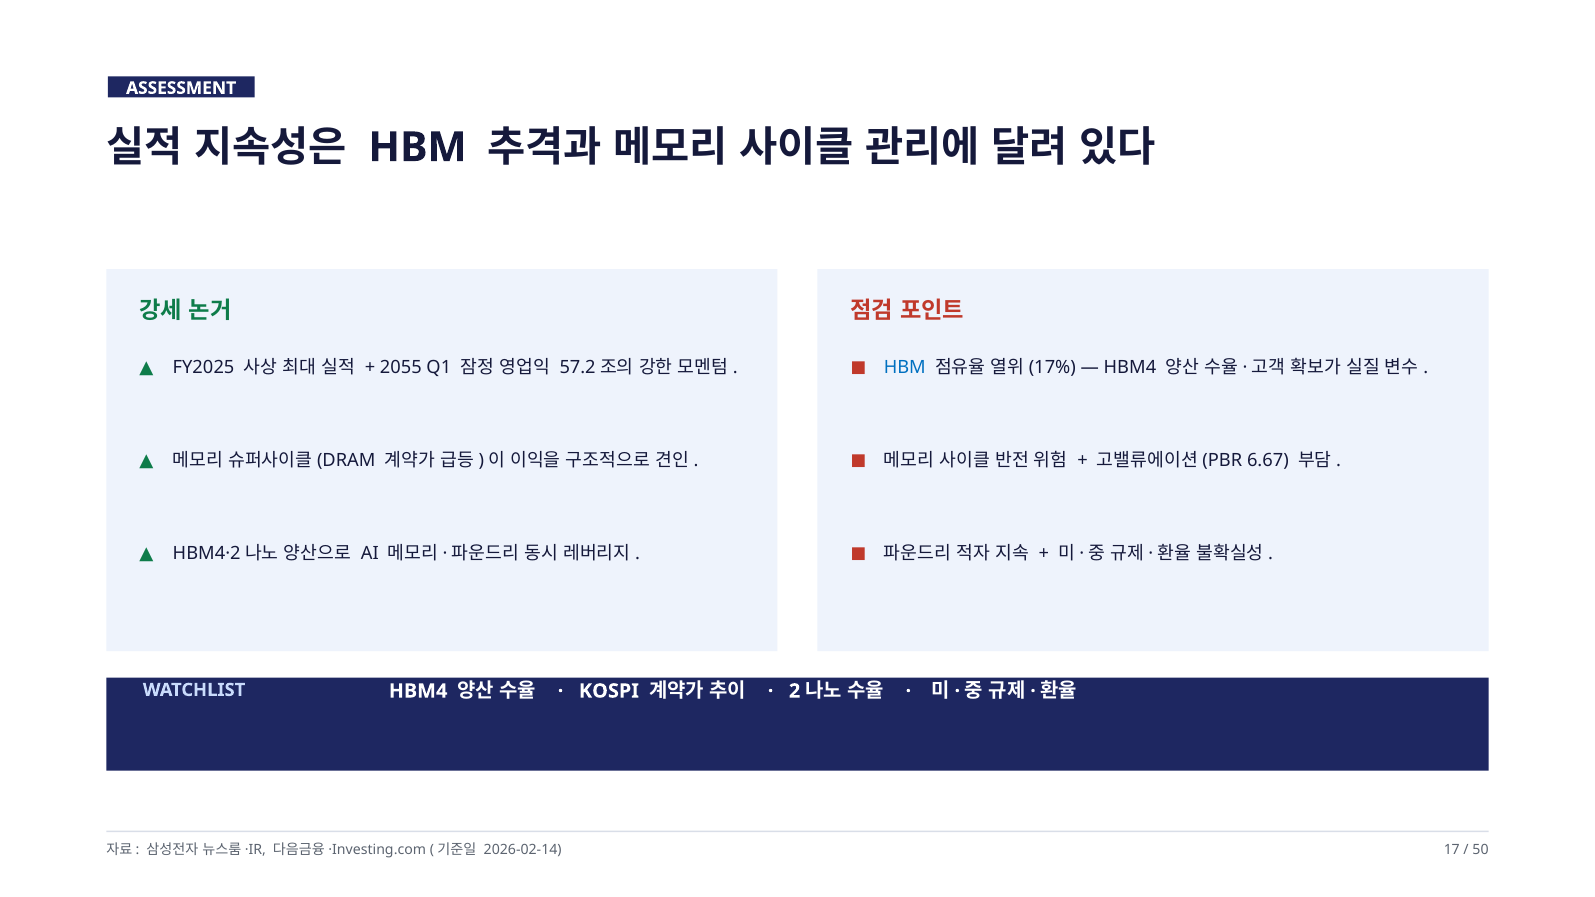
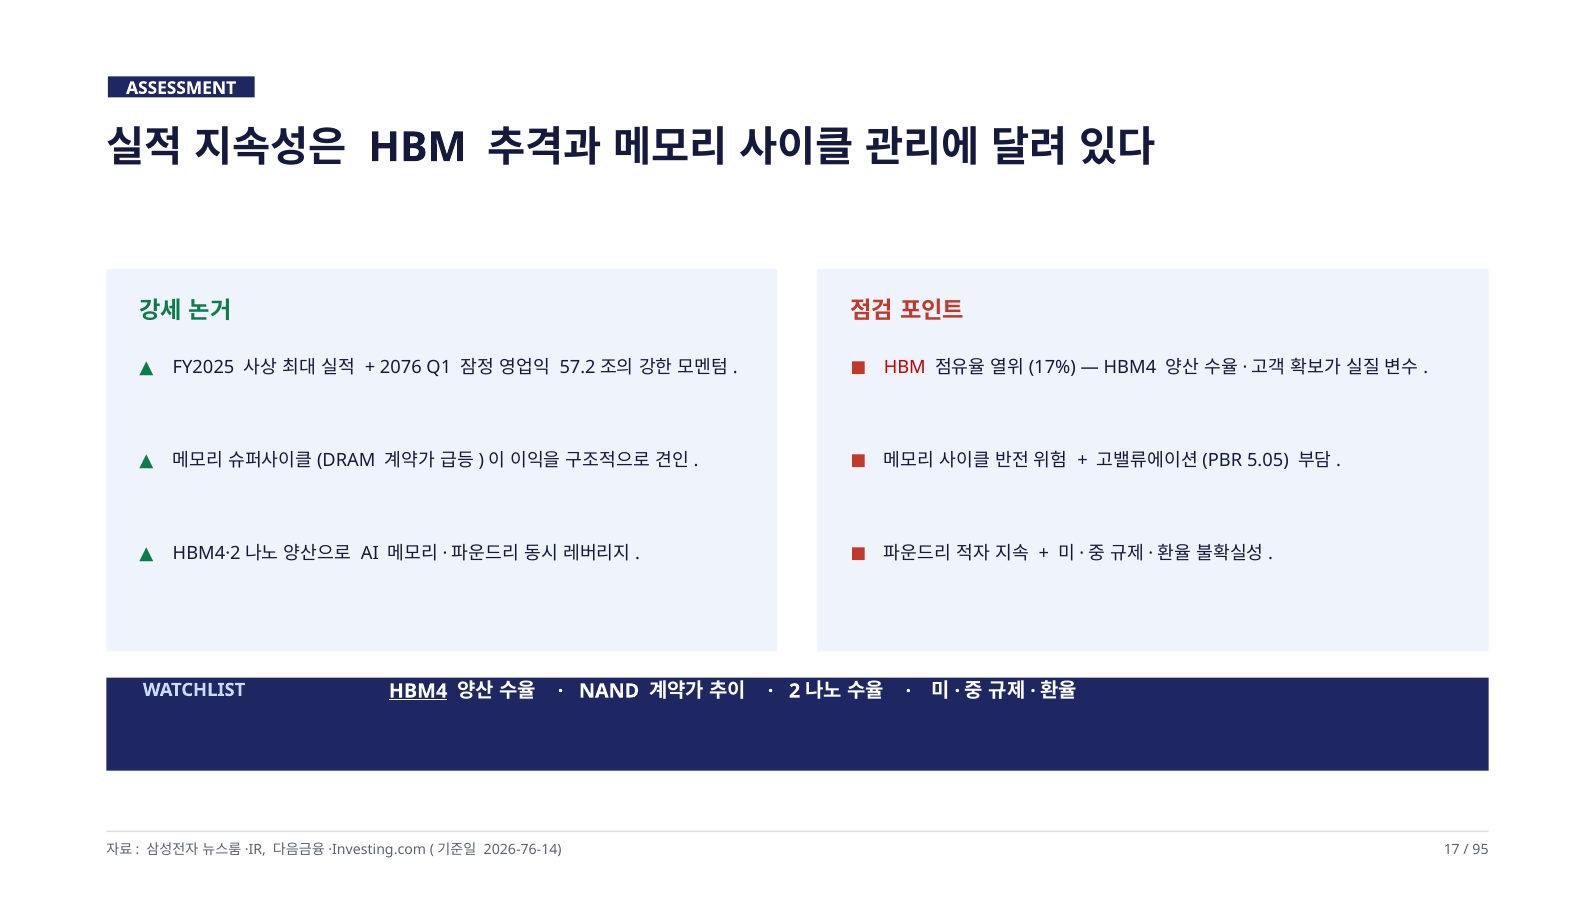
HBM at (905, 368) colour: blue -> red
2055: 2055 -> 2076
6.67: 6.67 -> 5.05
HBM4 at (418, 691) underline: none -> present
KOSPI: KOSPI -> NAND
2026-02-14: 2026-02-14 -> 2026-76-14
50: 50 -> 95
